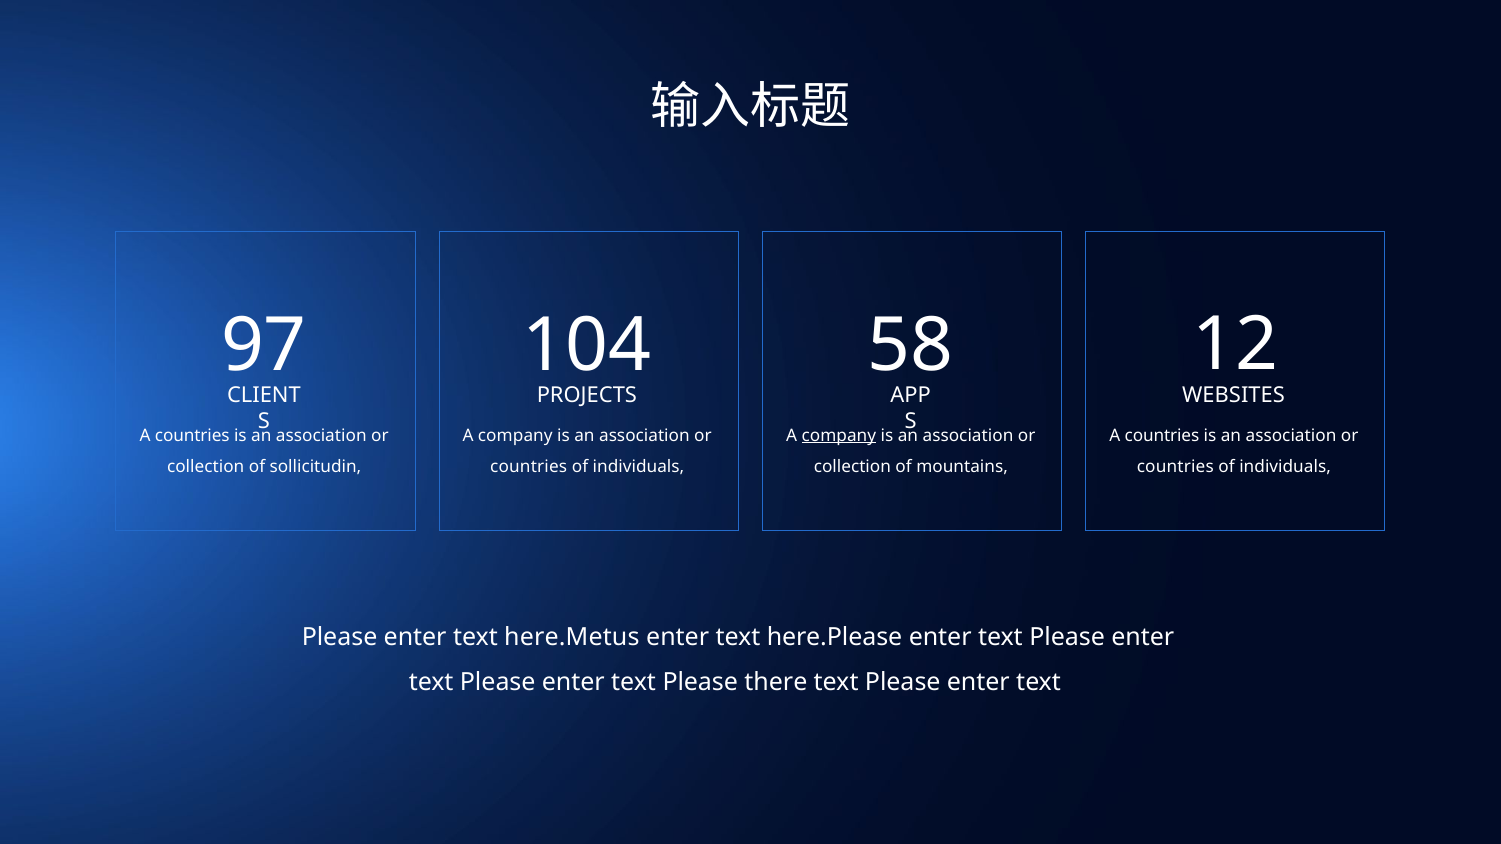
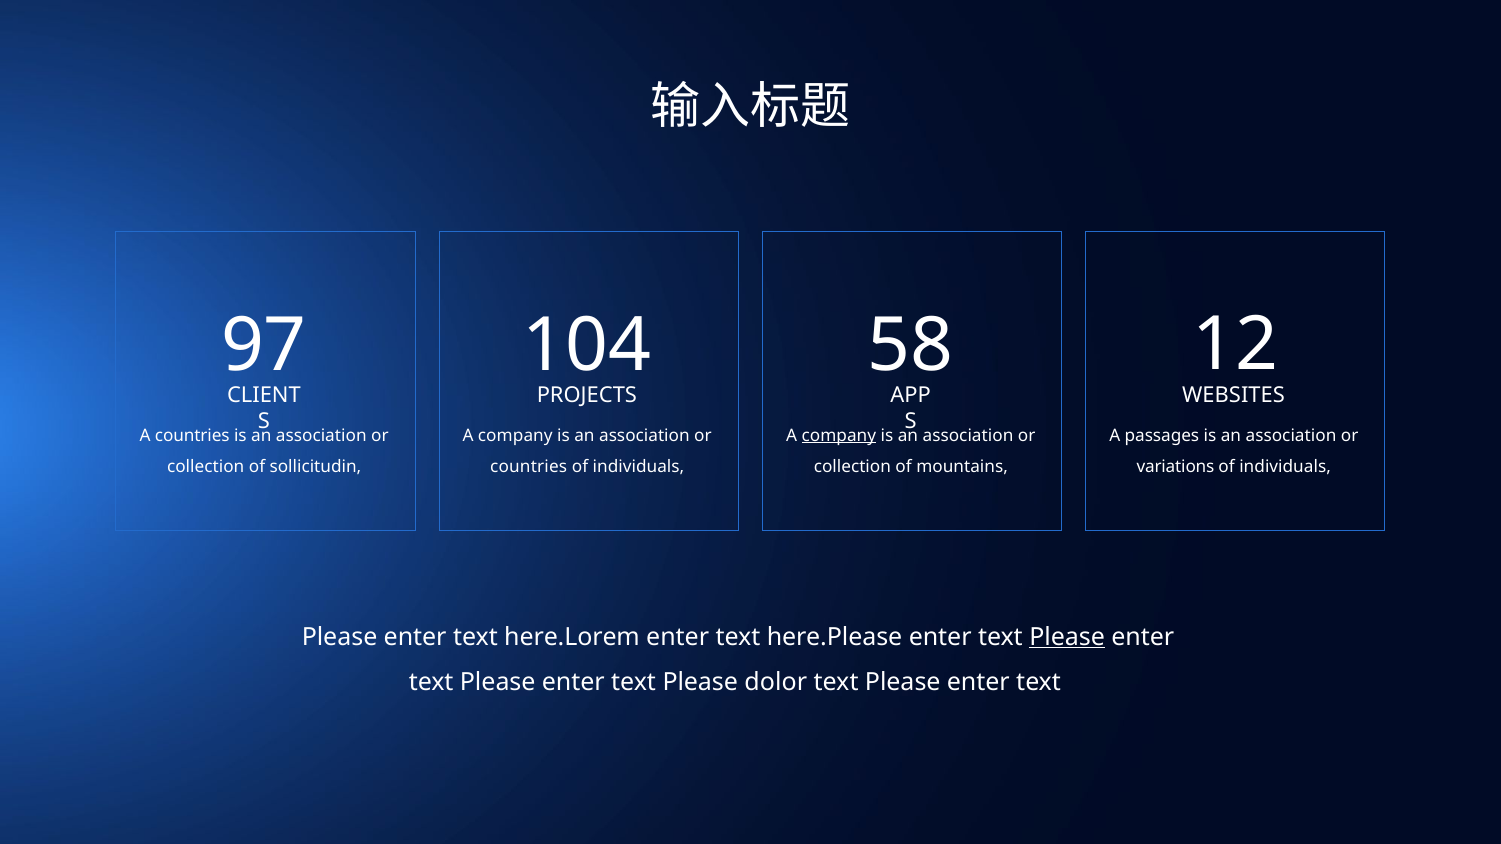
countries at (1162, 436): countries -> passages
countries at (1175, 467): countries -> variations
here.Metus: here.Metus -> here.Lorem
Please at (1067, 637) underline: none -> present
there: there -> dolor
